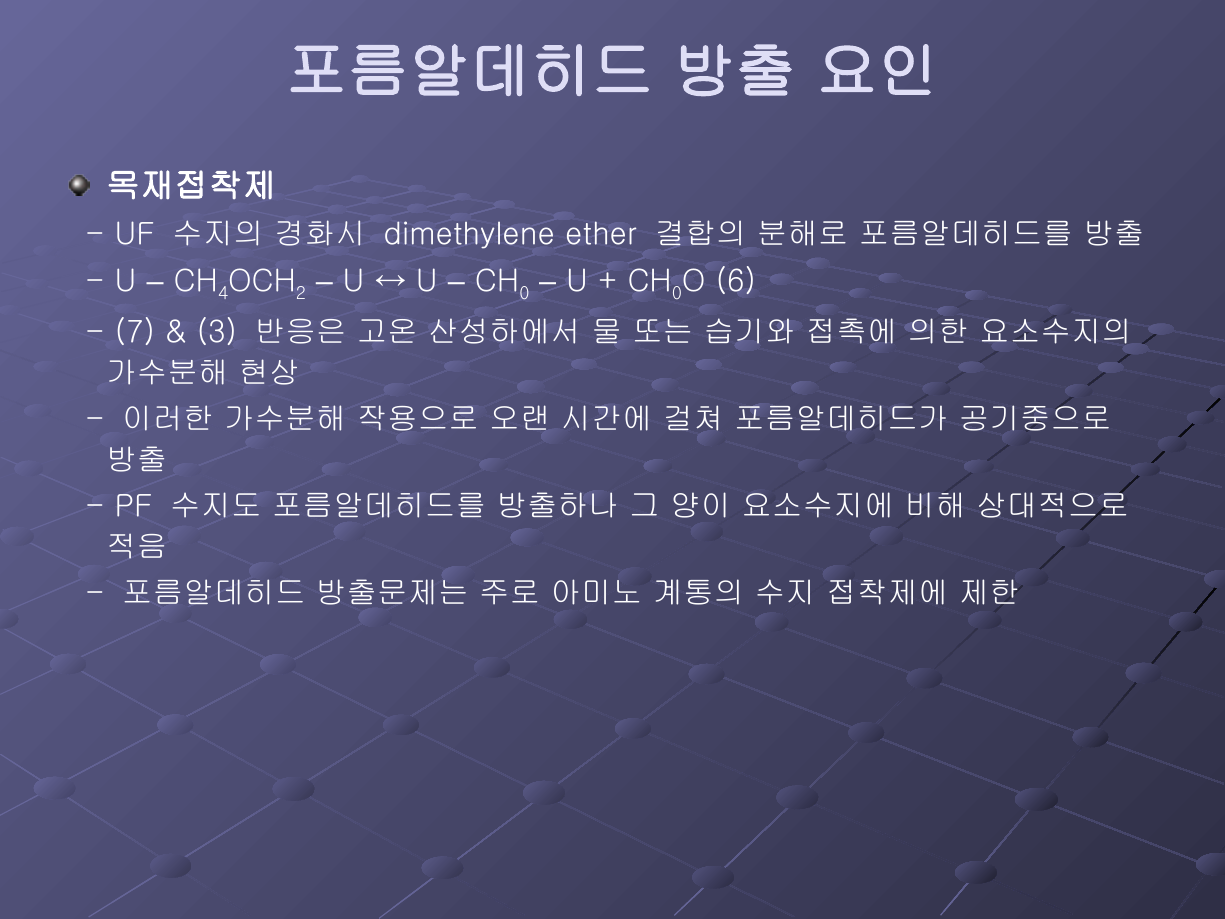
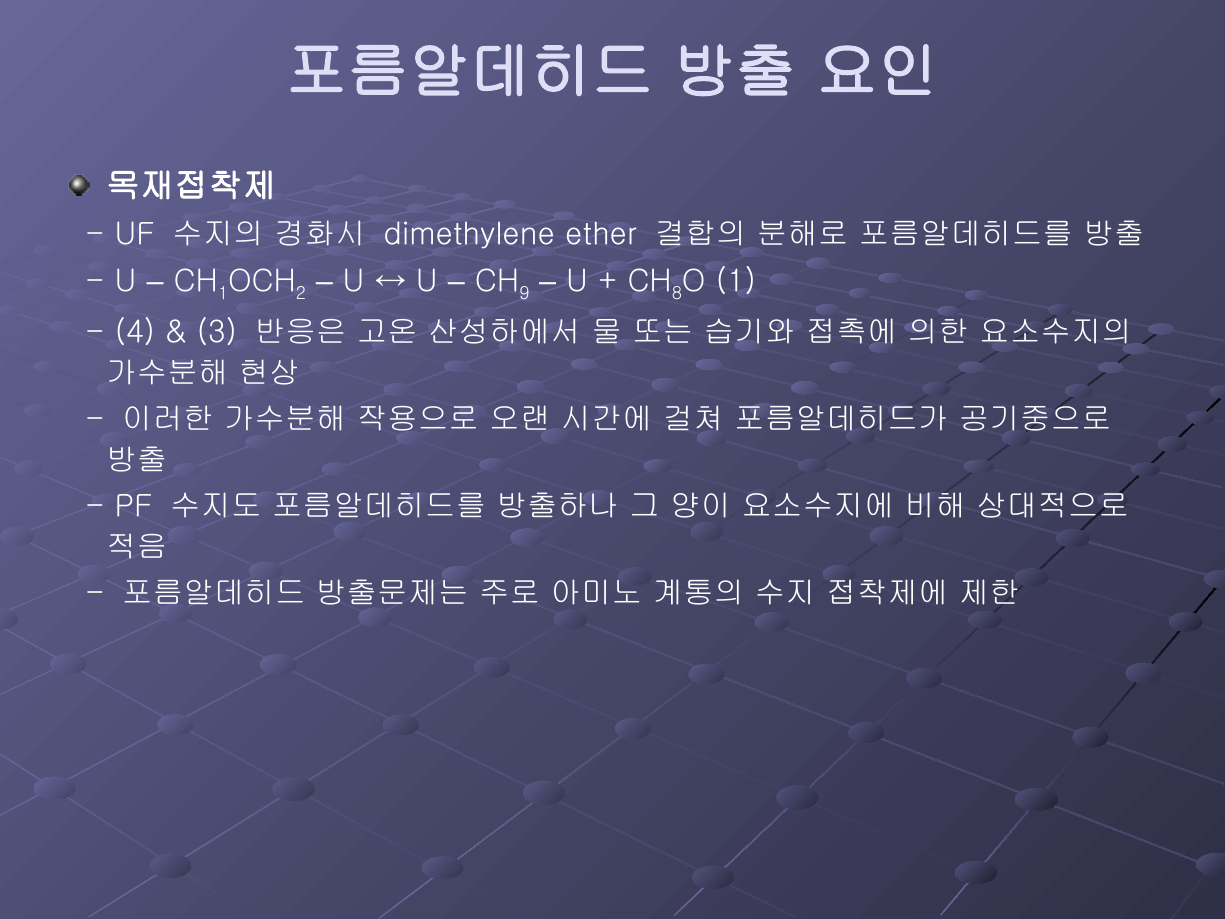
4 at (223, 293): 4 -> 1
0 at (524, 293): 0 -> 9
0 at (677, 293): 0 -> 8
6 at (736, 281): 6 -> 1
7: 7 -> 4
